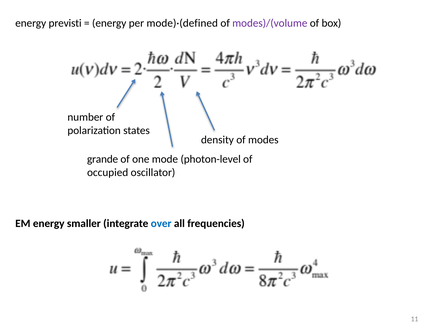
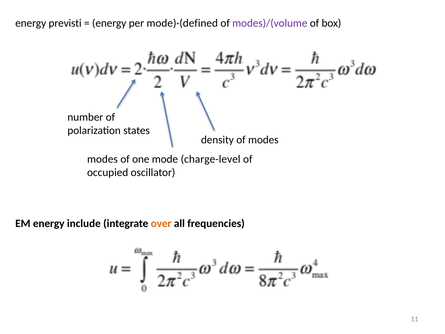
grande at (103, 159): grande -> modes
photon-level: photon-level -> charge-level
smaller: smaller -> include
over colour: blue -> orange
